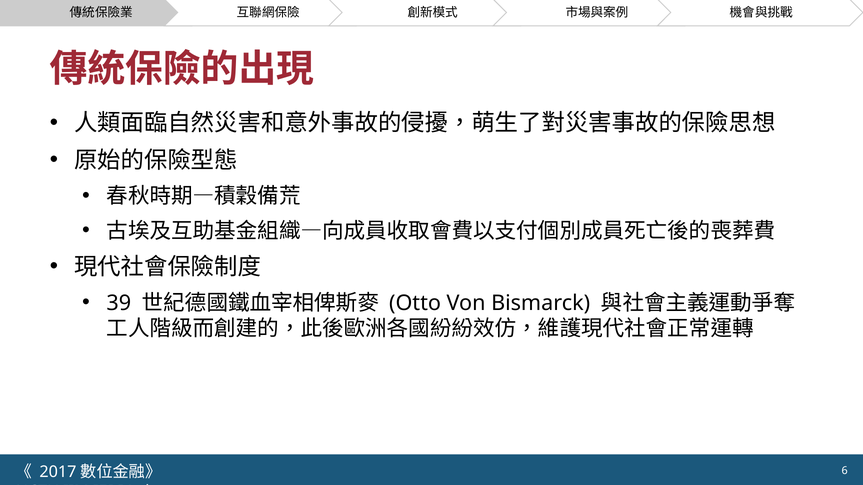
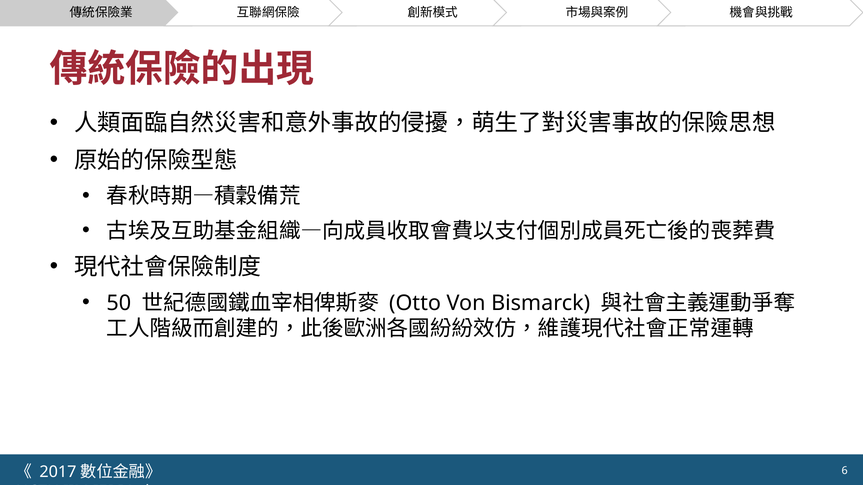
39: 39 -> 50
